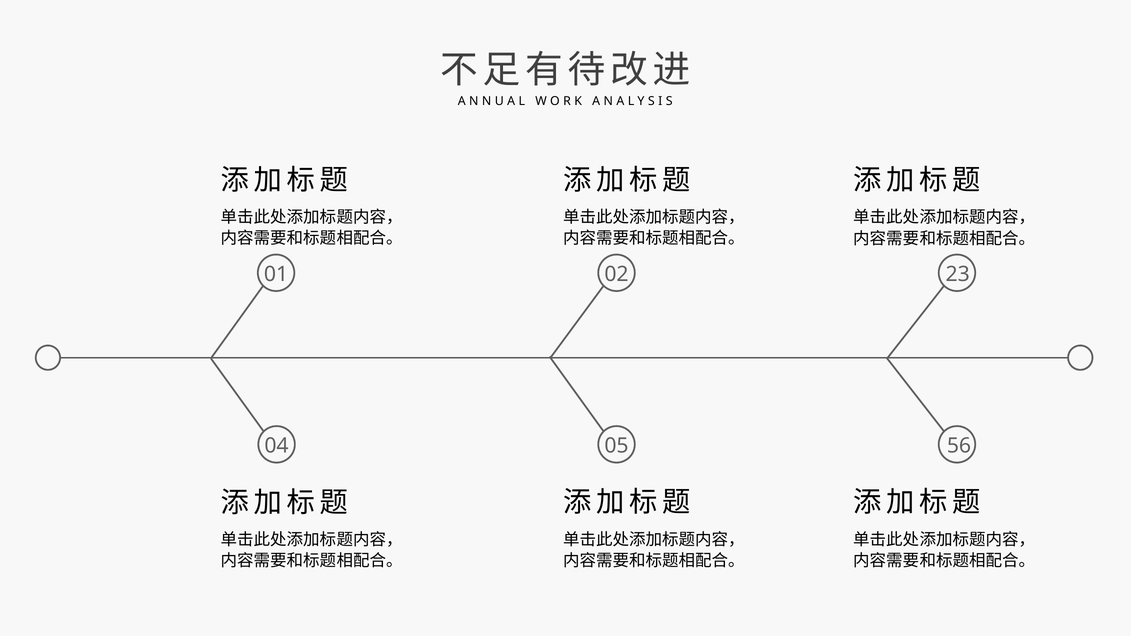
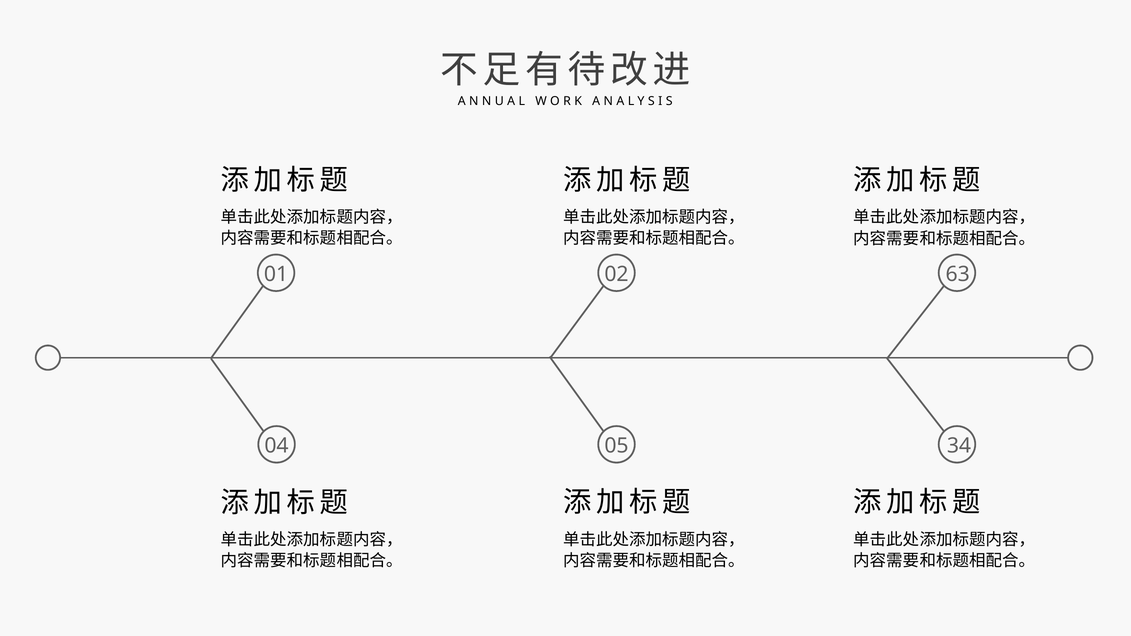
23: 23 -> 63
56: 56 -> 34
